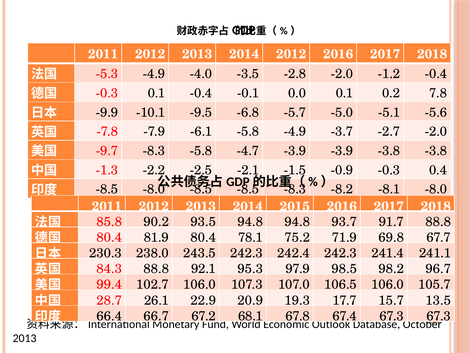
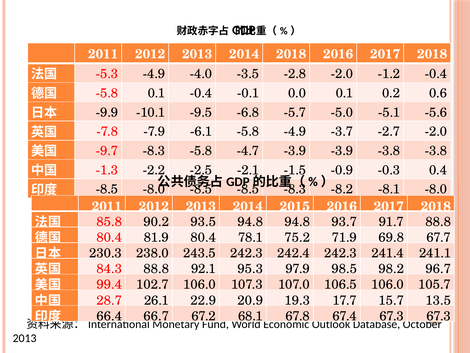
2014 2012: 2012 -> 2018
-0.3 at (107, 93): -0.3 -> -5.8
7.8: 7.8 -> 0.6
